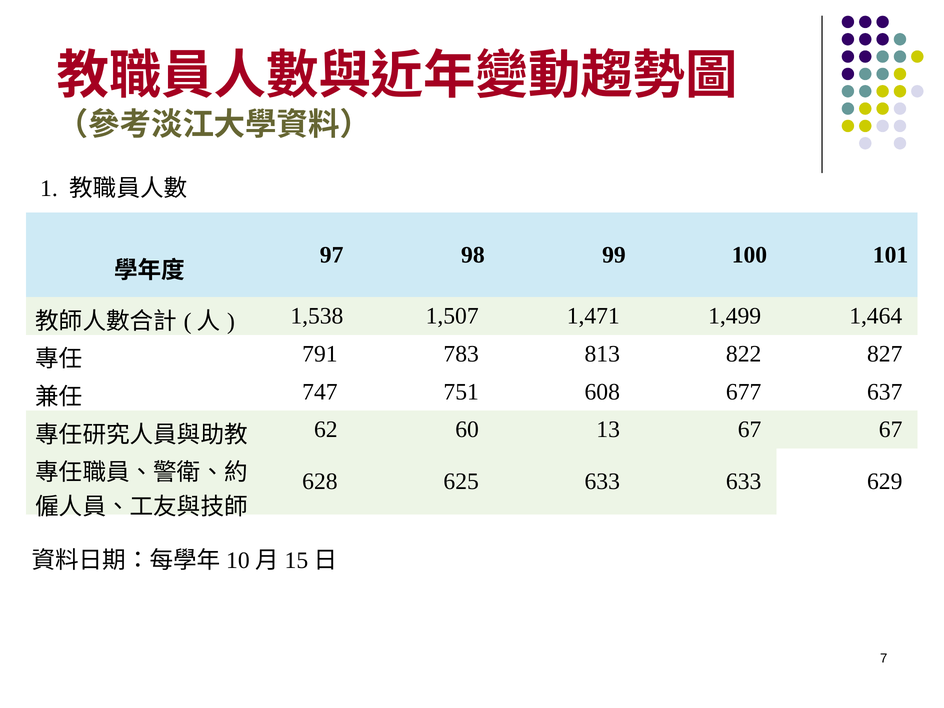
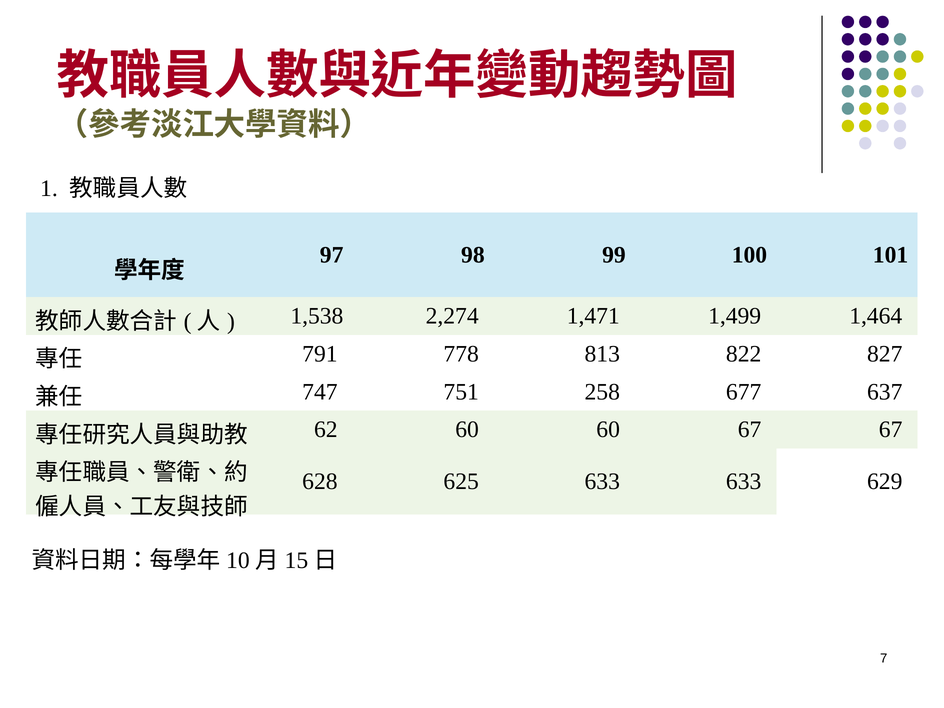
1,507: 1,507 -> 2,274
783: 783 -> 778
608: 608 -> 258
60 13: 13 -> 60
